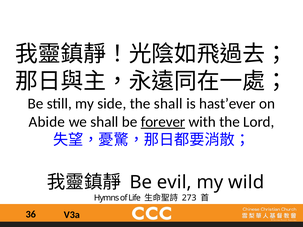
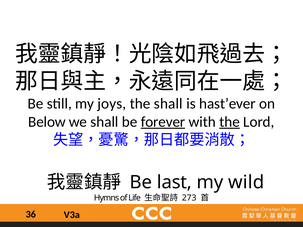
side: side -> joys
Abide: Abide -> Below
the at (230, 122) underline: none -> present
evil: evil -> last
